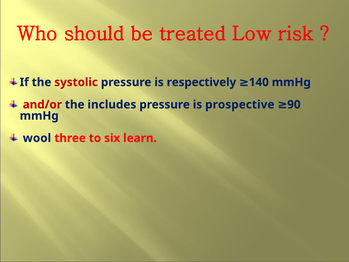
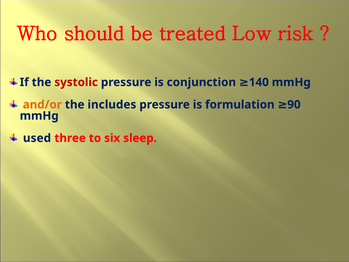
respectively: respectively -> conjunction
and/or colour: red -> orange
prospective: prospective -> formulation
wool: wool -> used
learn: learn -> sleep
